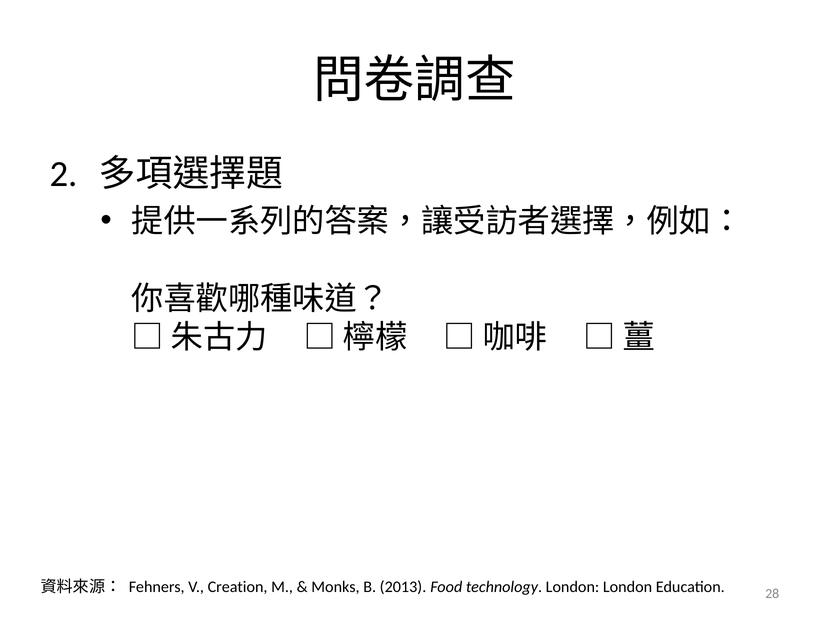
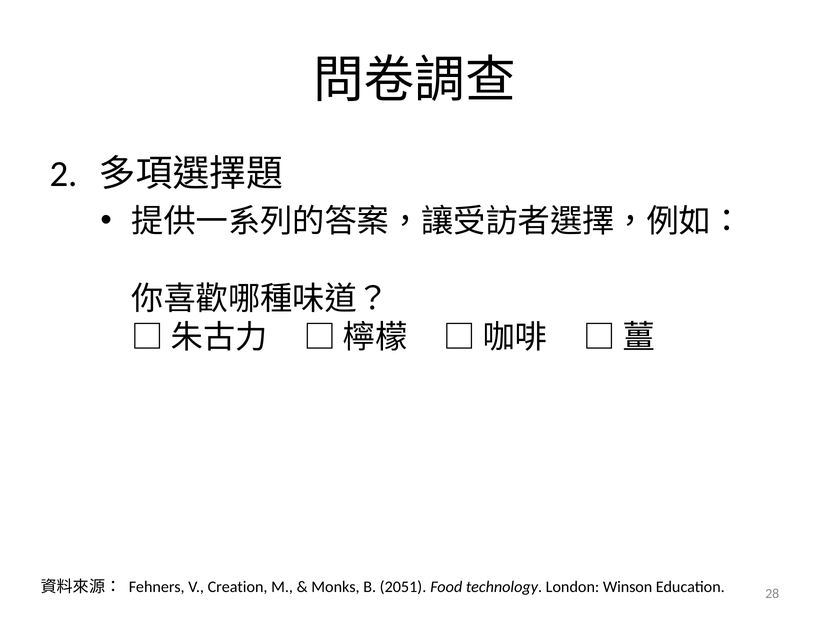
2013: 2013 -> 2051
London London: London -> Winson
